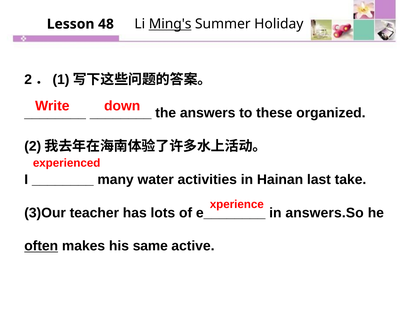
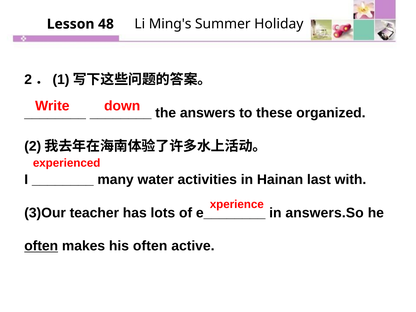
Ming's underline: present -> none
take: take -> with
his same: same -> often
